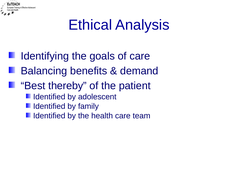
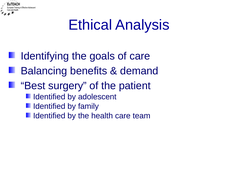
thereby: thereby -> surgery
